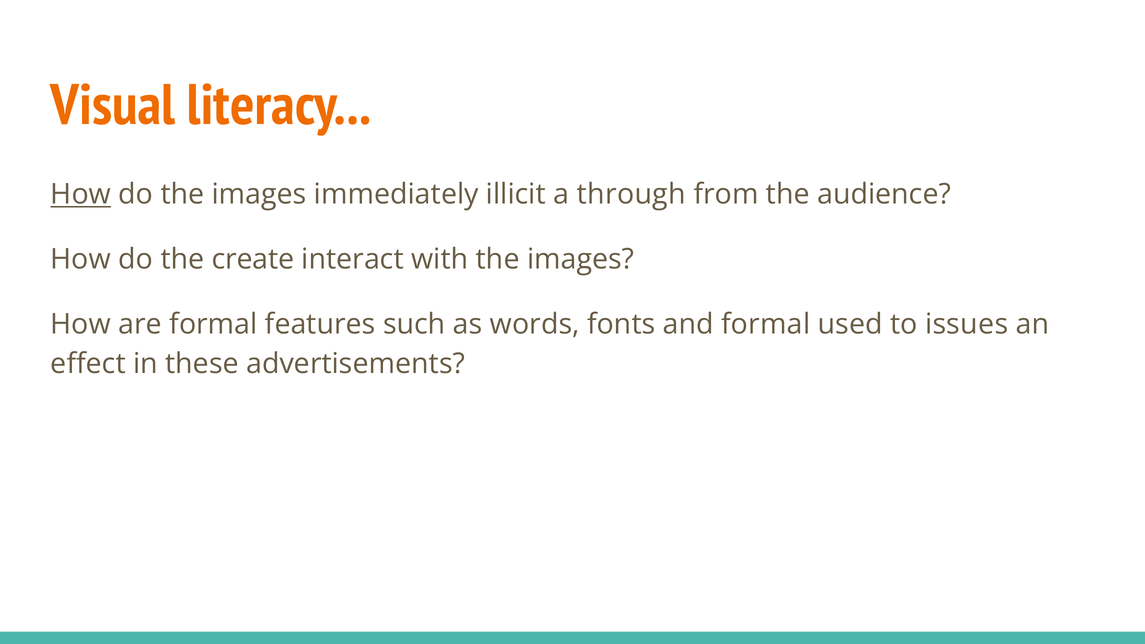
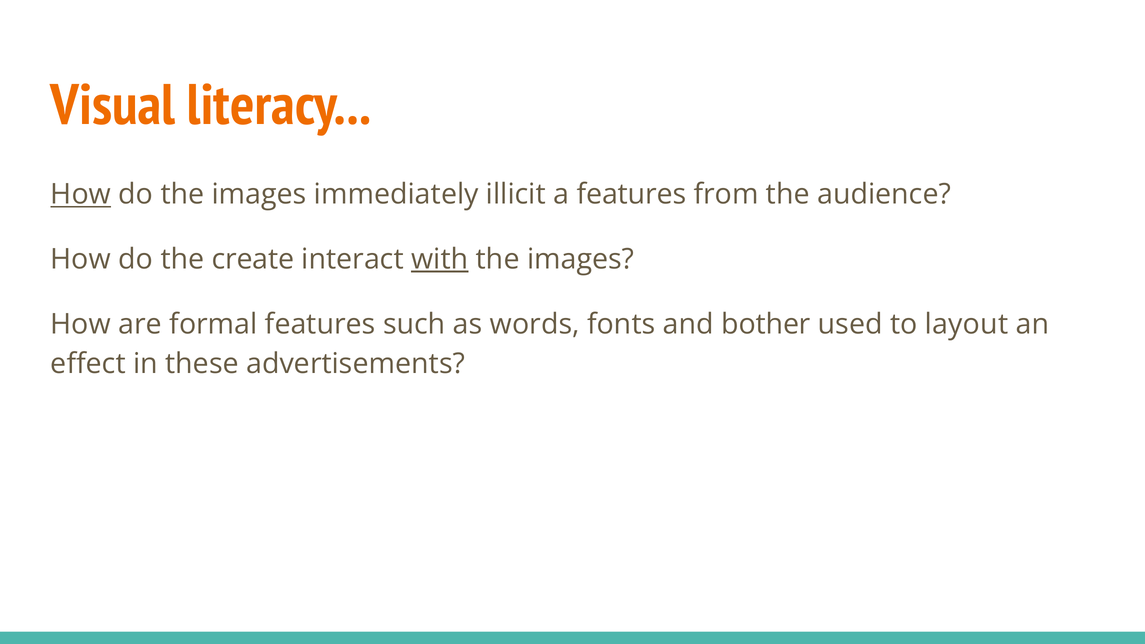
a through: through -> features
with underline: none -> present
and formal: formal -> bother
issues: issues -> layout
